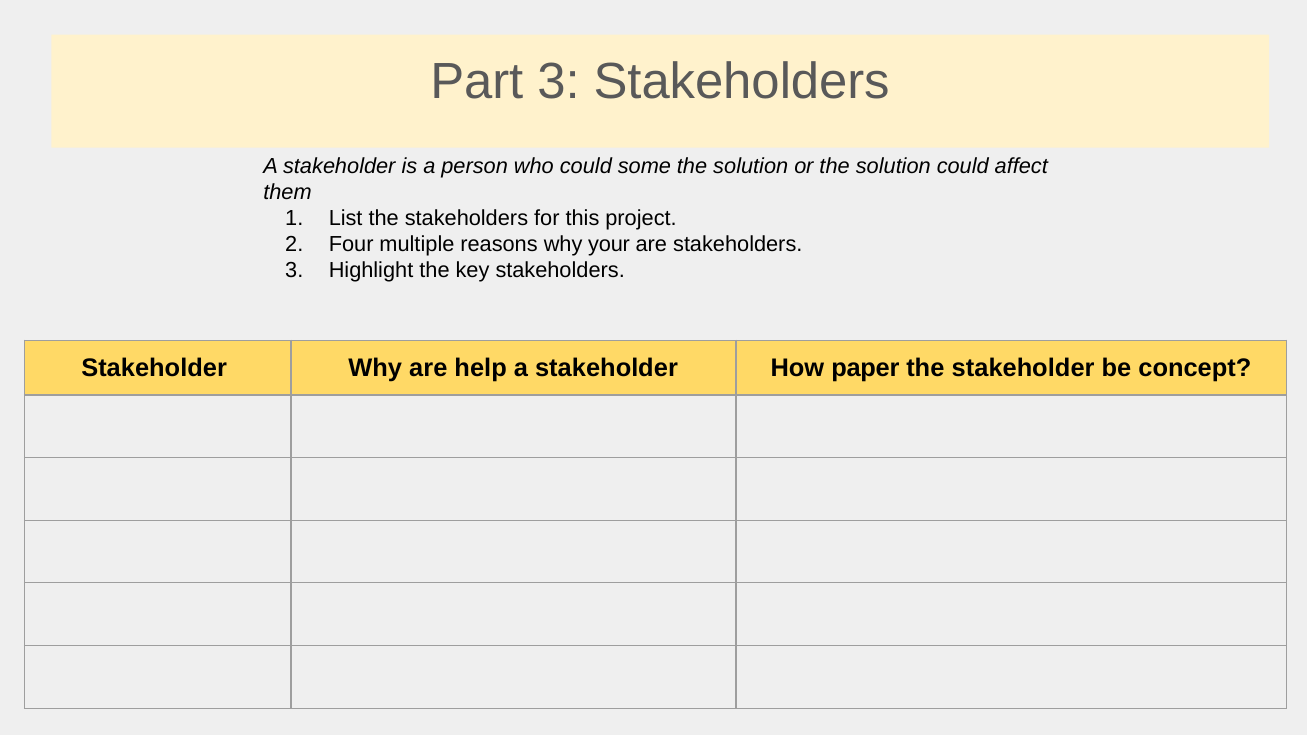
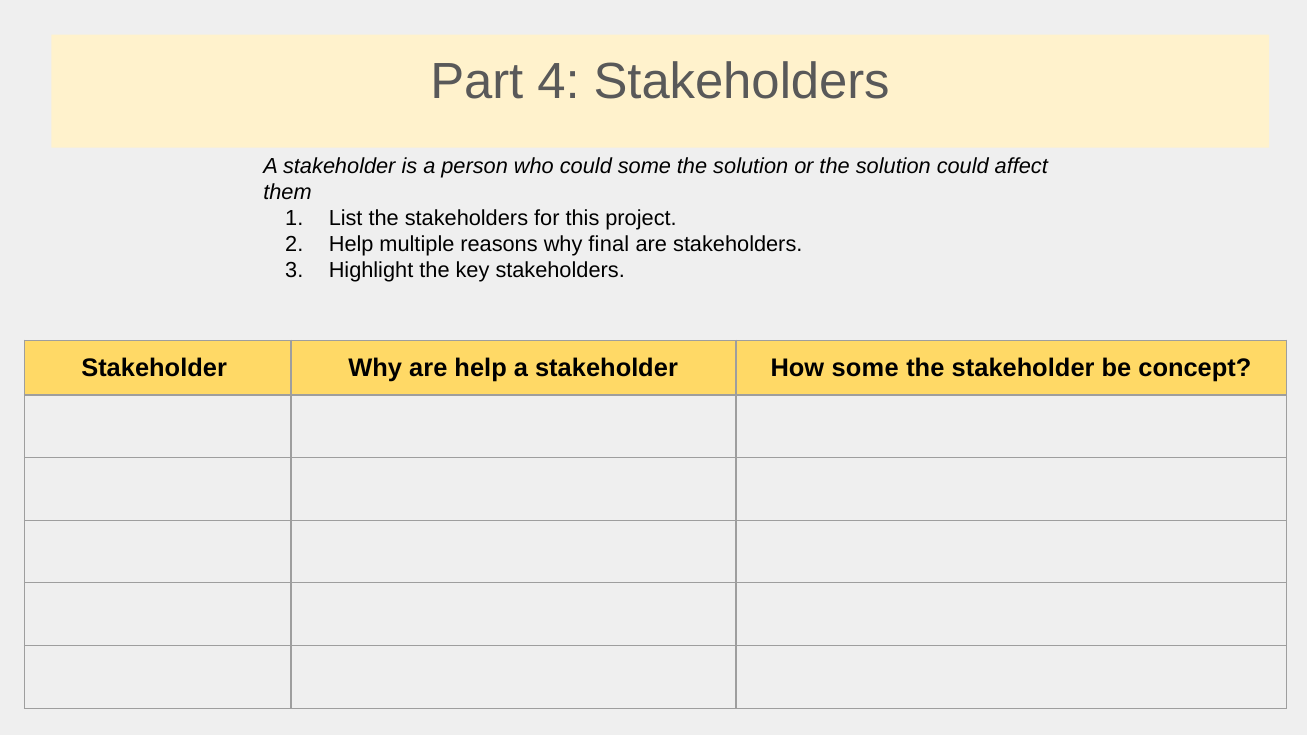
Part 3: 3 -> 4
Four at (351, 245): Four -> Help
your: your -> final
How paper: paper -> some
